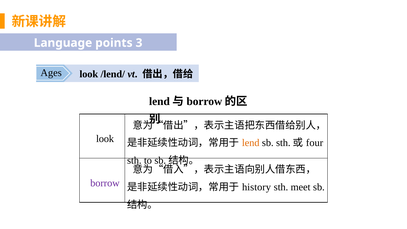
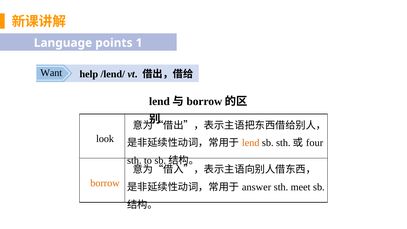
3: 3 -> 1
Ages: Ages -> Want
look at (89, 74): look -> help
borrow colour: purple -> orange
history: history -> answer
